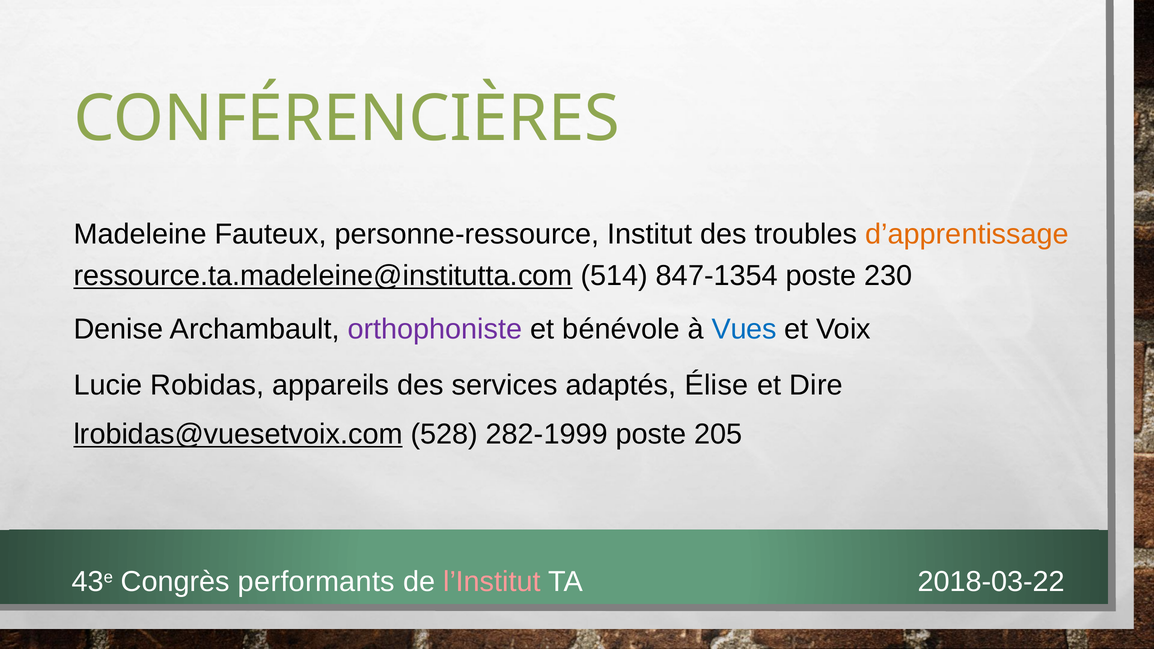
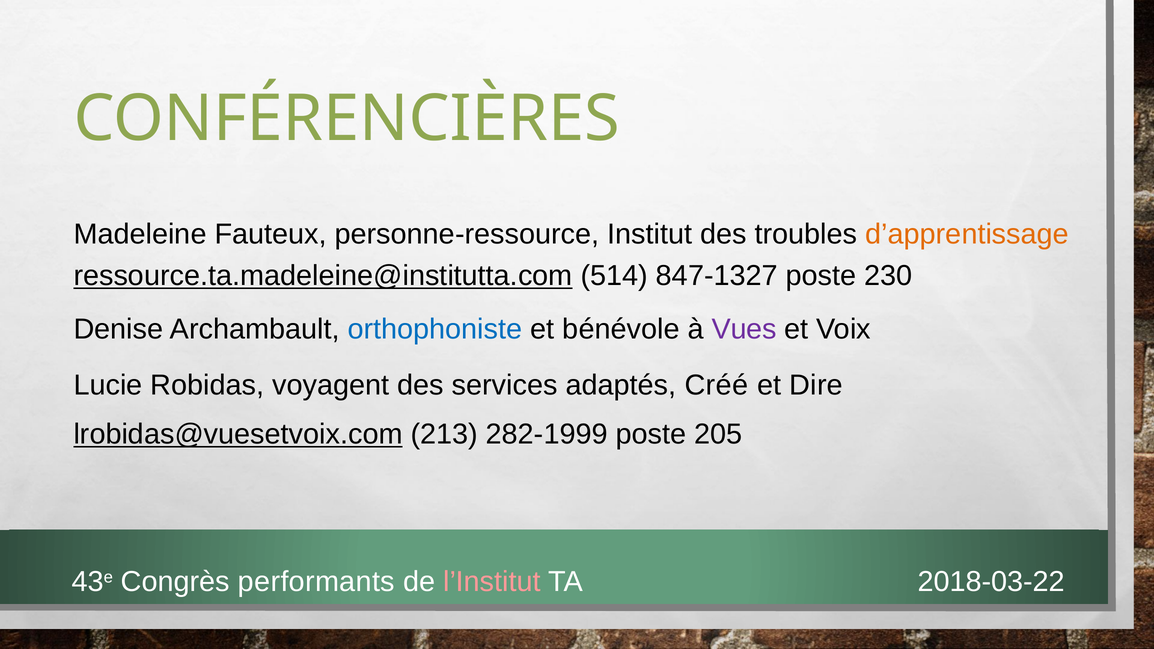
847-1354: 847-1354 -> 847-1327
orthophoniste colour: purple -> blue
Vues colour: blue -> purple
appareils: appareils -> voyagent
Élise: Élise -> Créé
528: 528 -> 213
